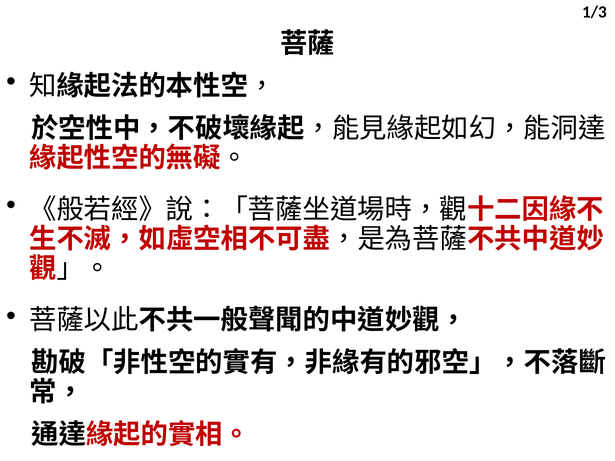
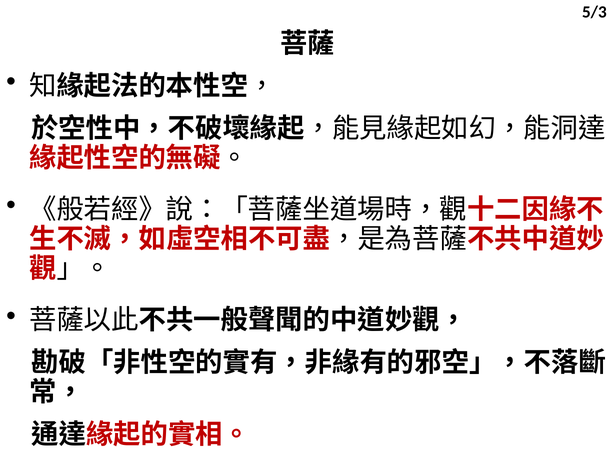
1/3: 1/3 -> 5/3
